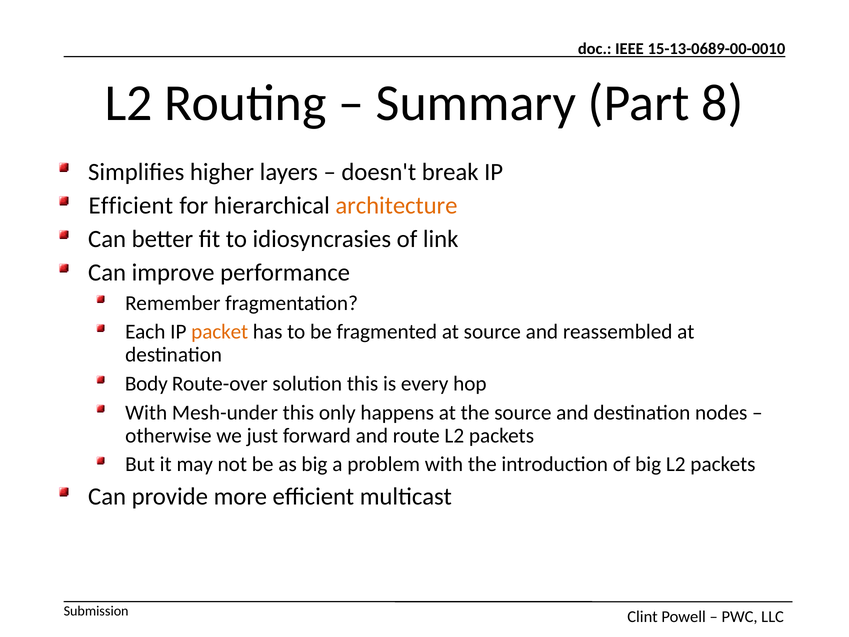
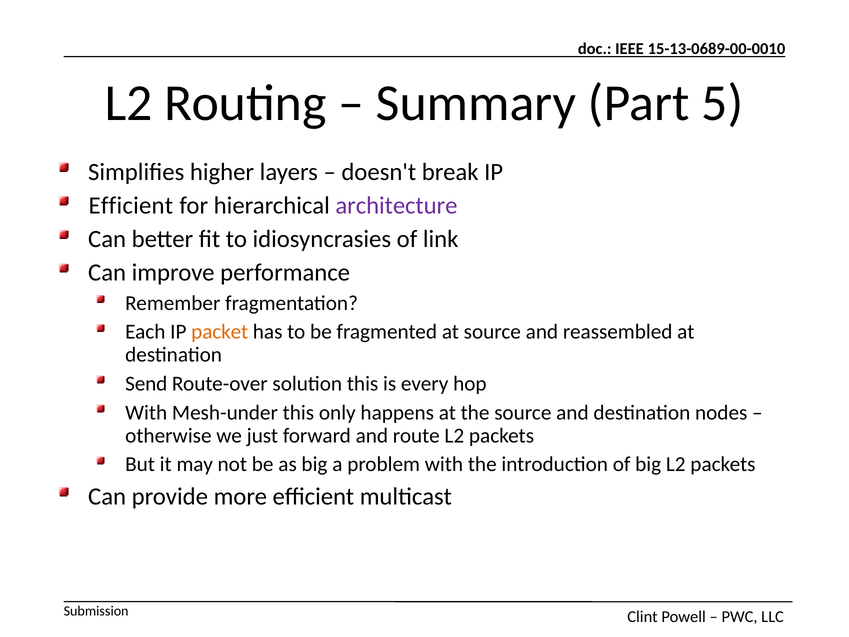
8: 8 -> 5
architecture colour: orange -> purple
Body: Body -> Send
